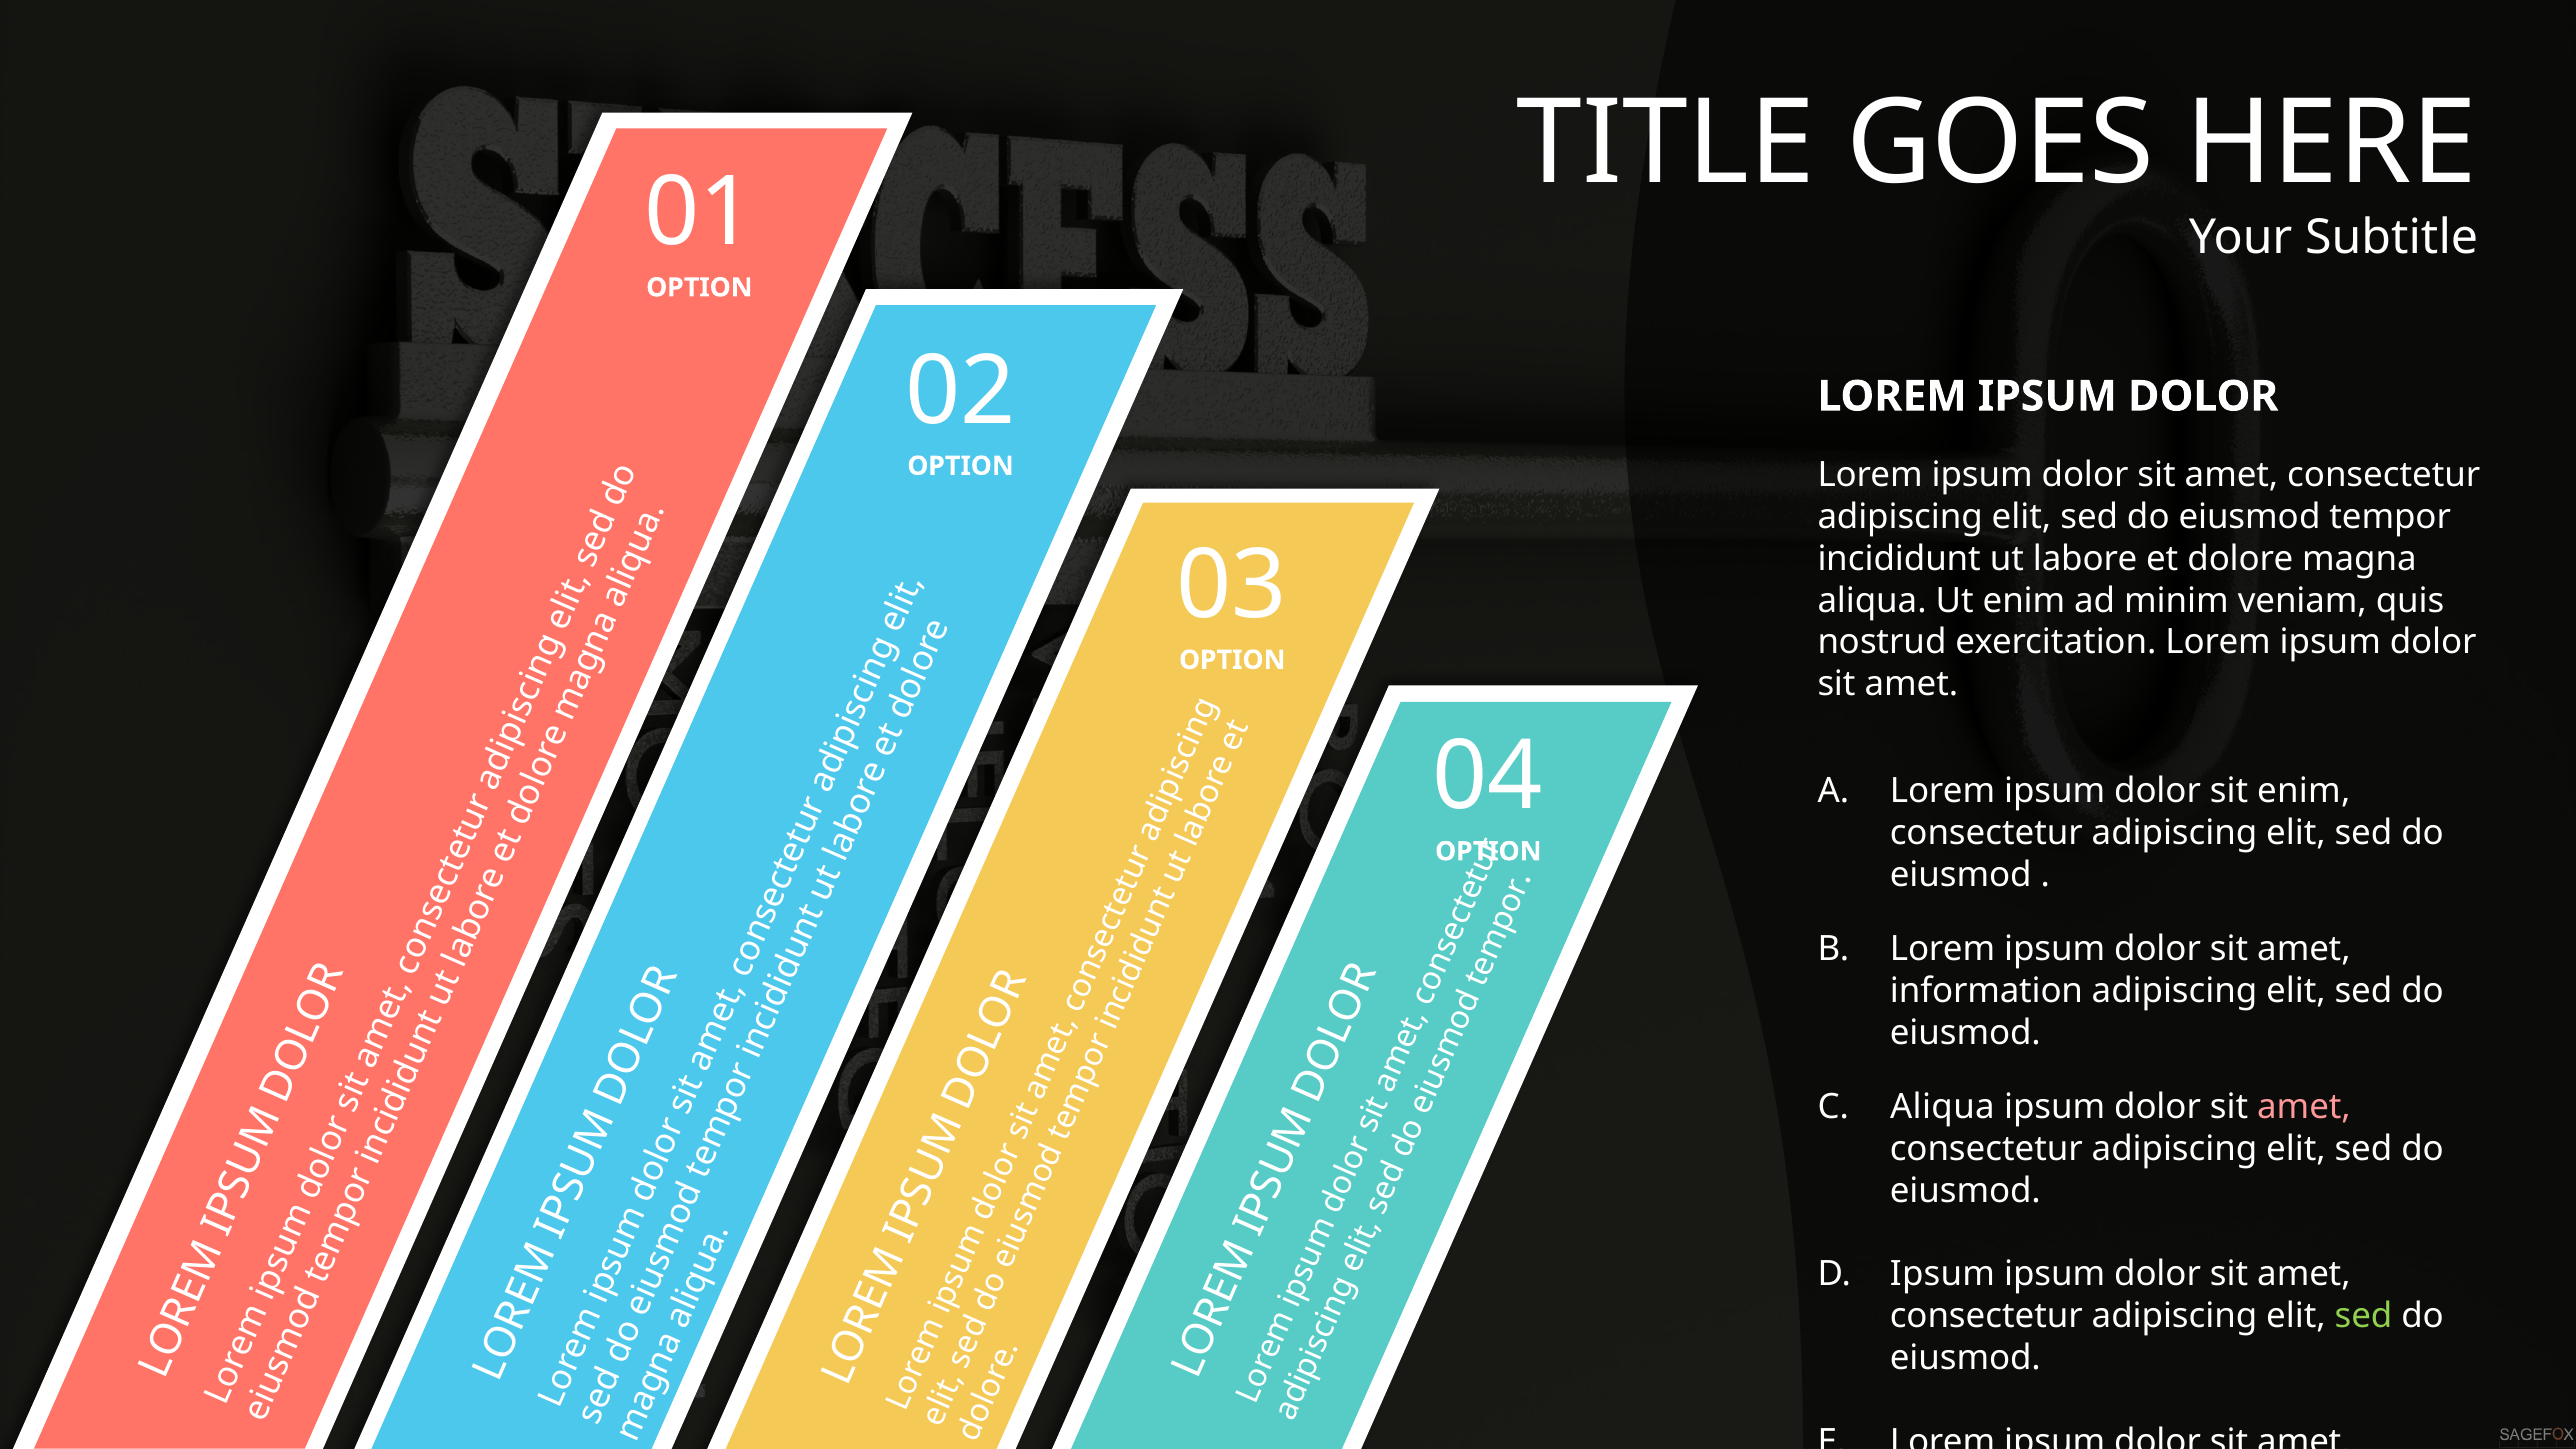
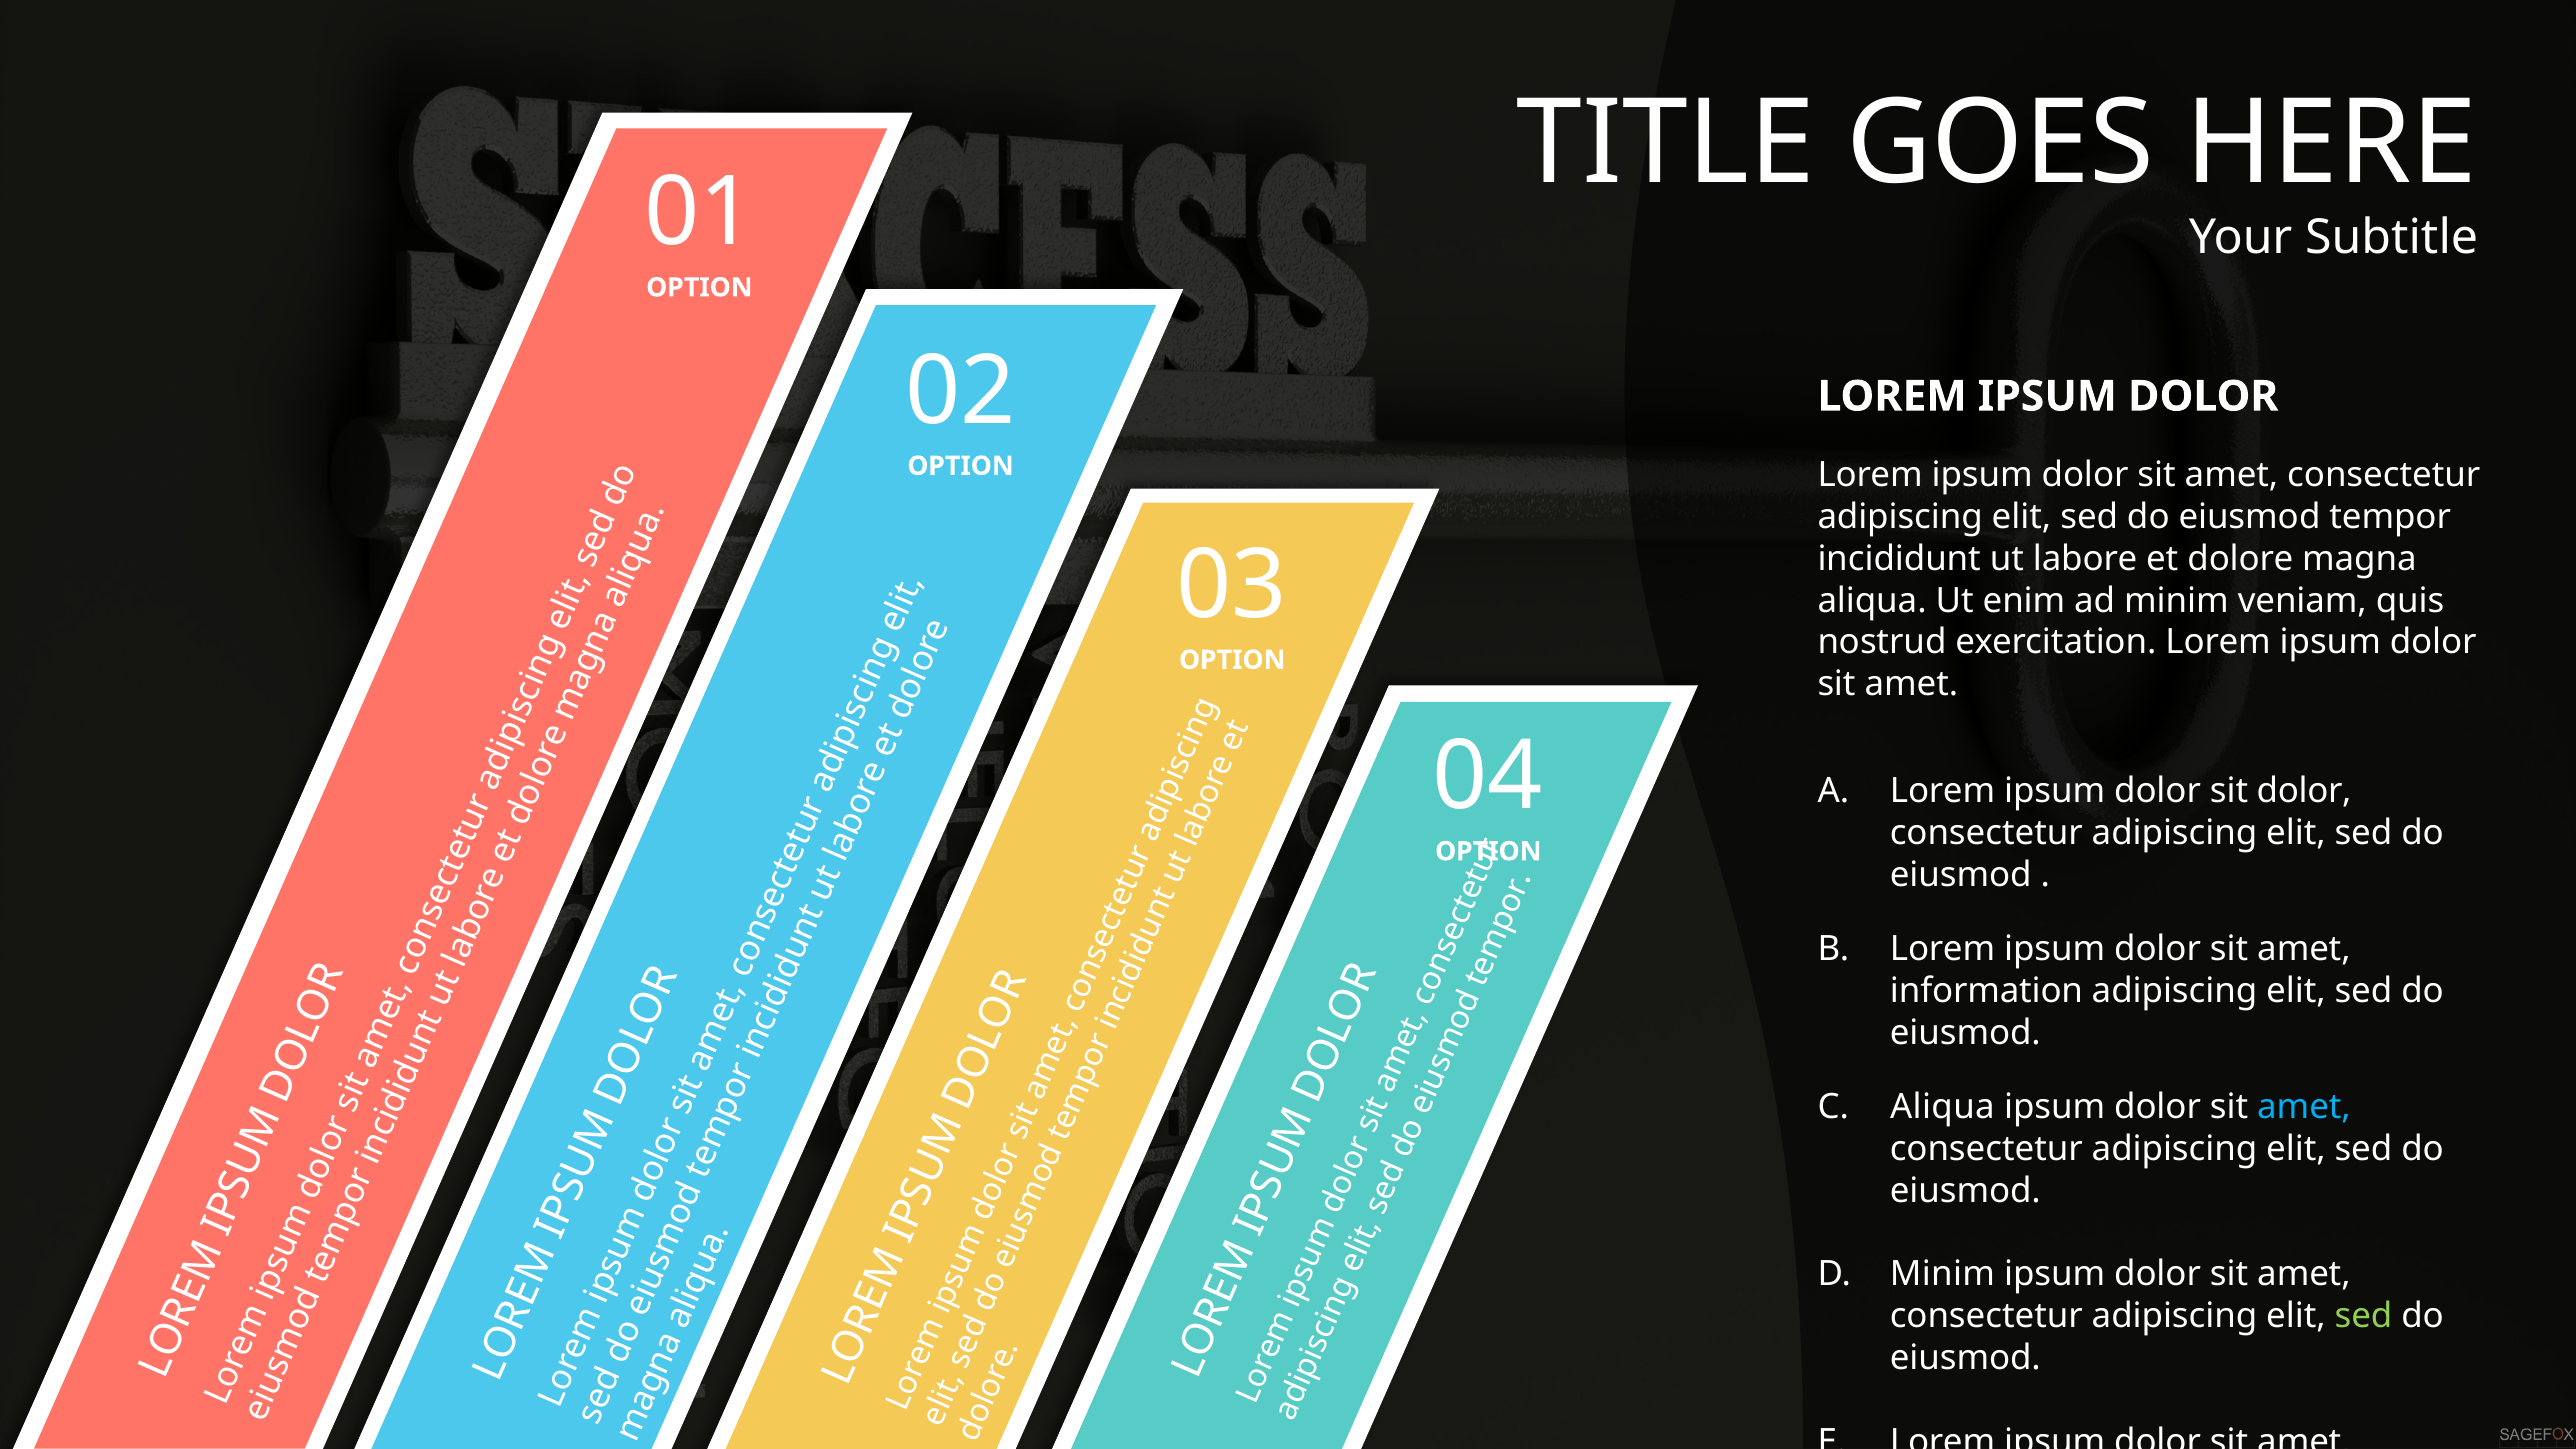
sit enim: enim -> dolor
amet at (2304, 1107) colour: pink -> light blue
Ipsum at (1942, 1274): Ipsum -> Minim
